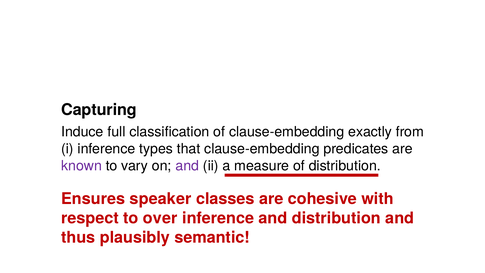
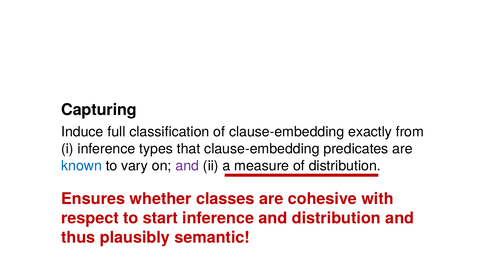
known colour: purple -> blue
speaker: speaker -> whether
over: over -> start
